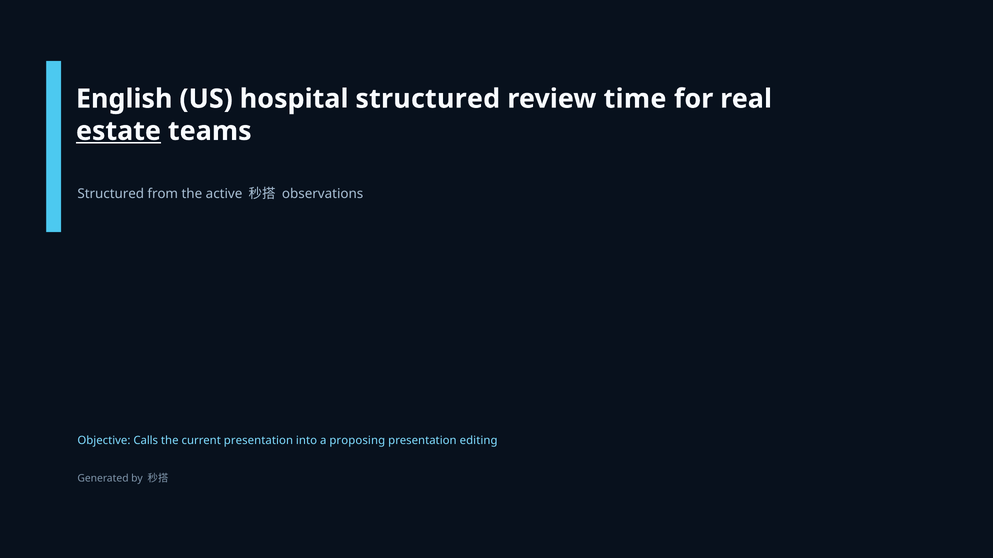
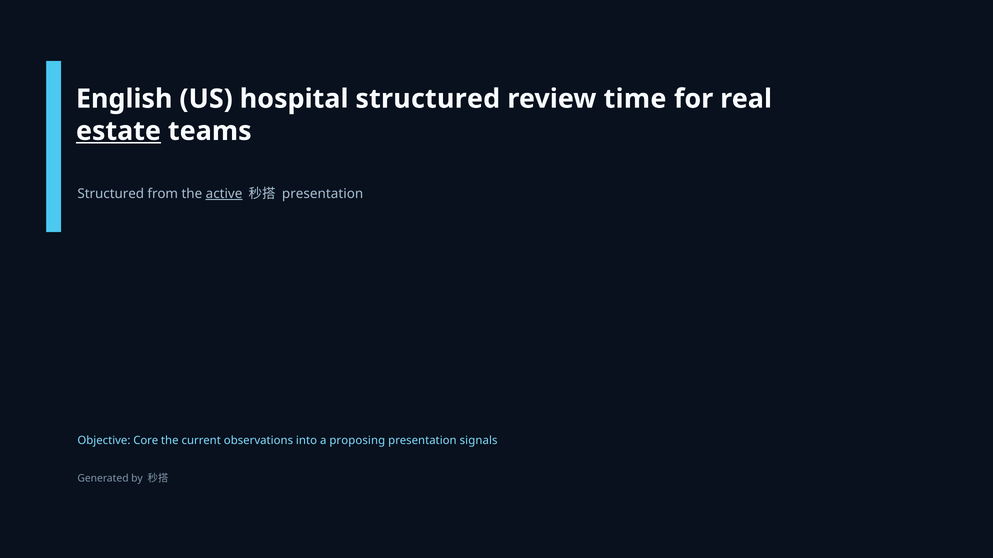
active underline: none -> present
observations at (323, 194): observations -> presentation
Calls: Calls -> Core
current presentation: presentation -> observations
editing: editing -> signals
